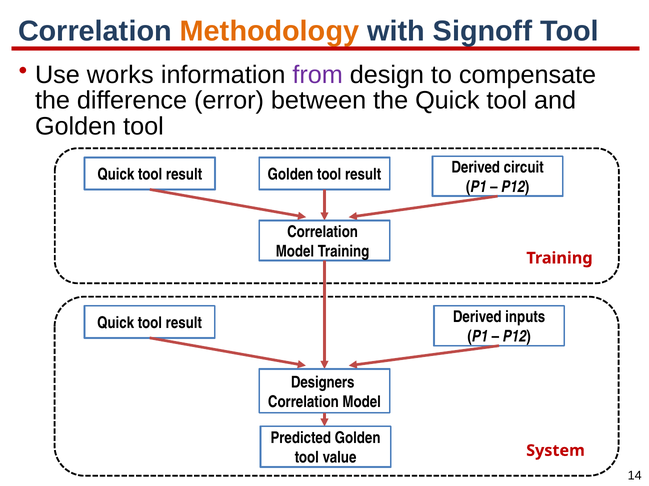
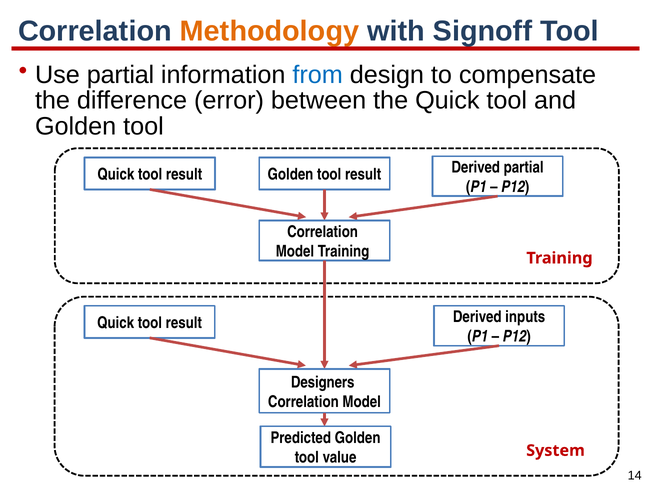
Use works: works -> partial
from colour: purple -> blue
Derived circuit: circuit -> partial
